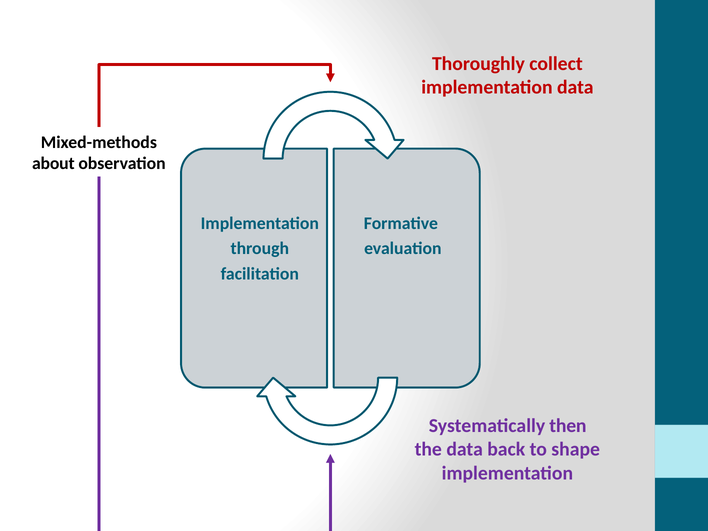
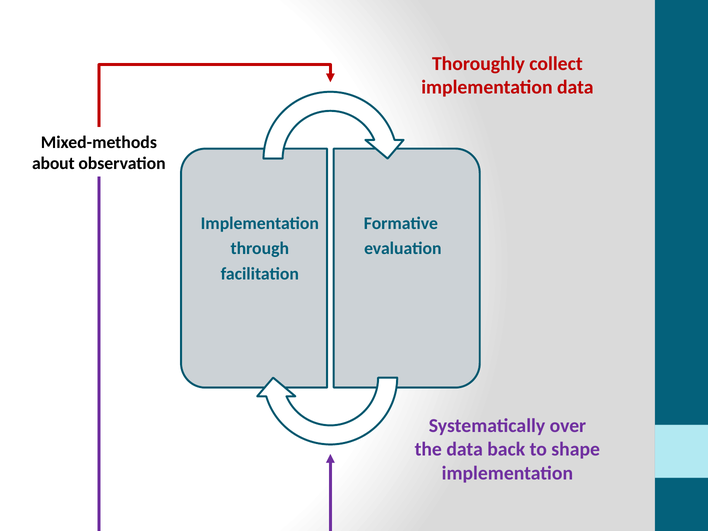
then: then -> over
